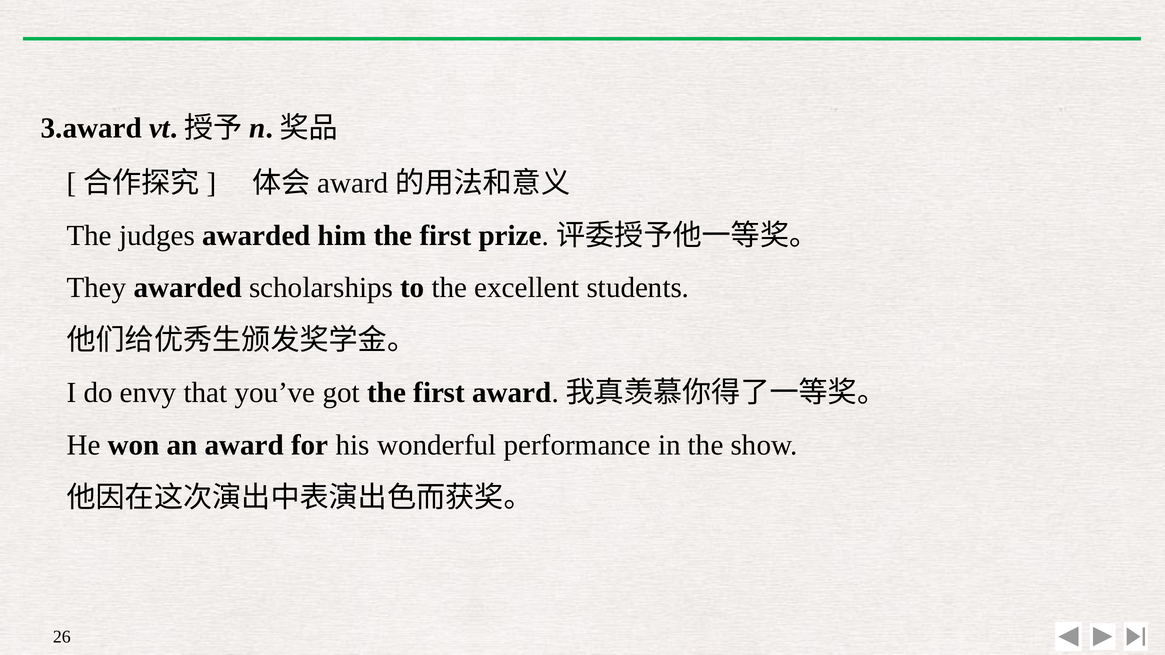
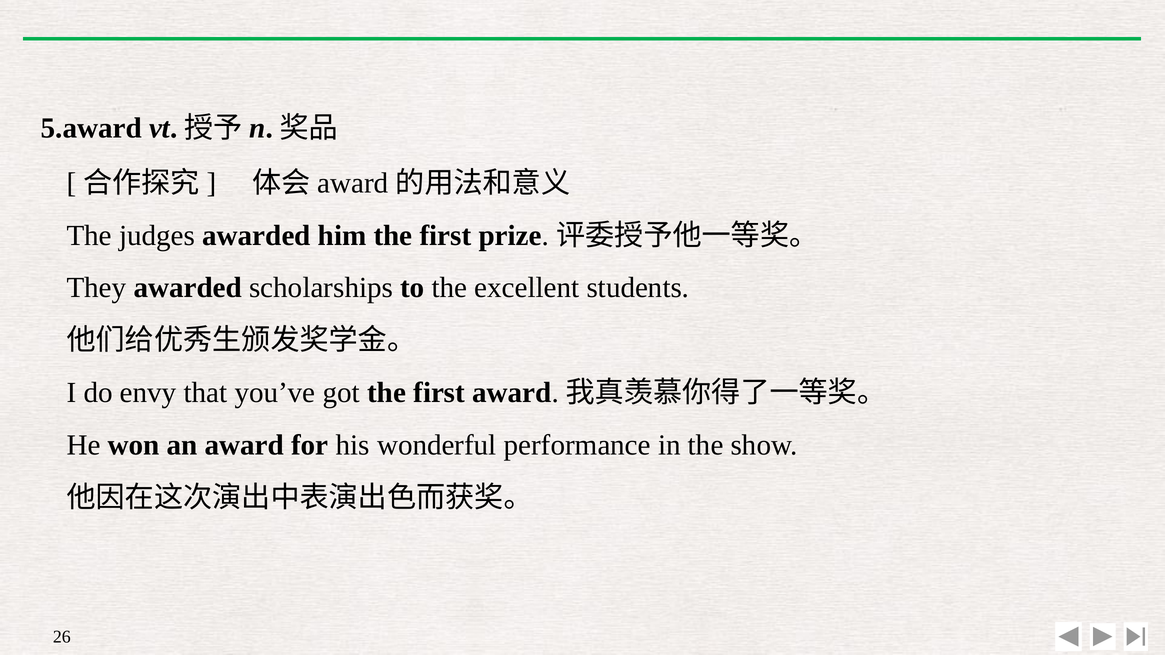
3.award: 3.award -> 5.award
